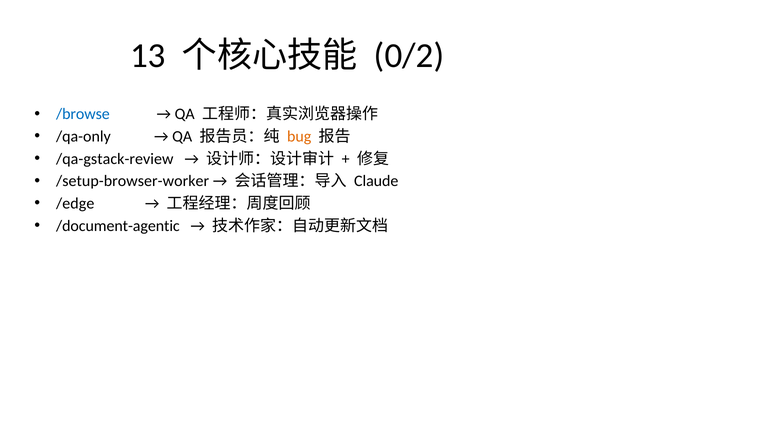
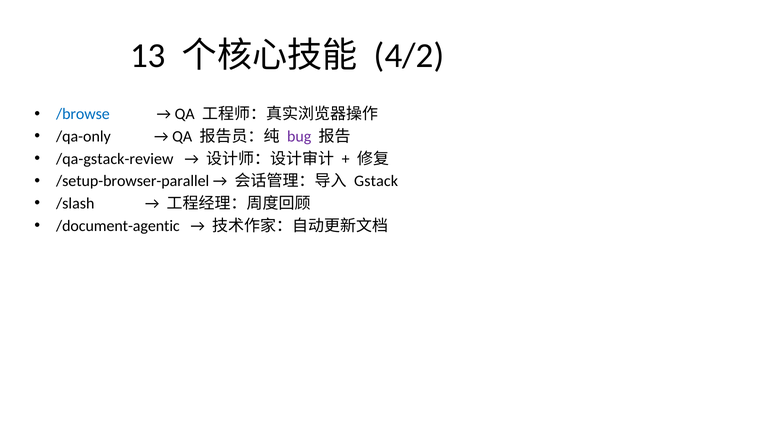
0/2: 0/2 -> 4/2
bug colour: orange -> purple
/setup-browser-worker: /setup-browser-worker -> /setup-browser-parallel
Claude: Claude -> Gstack
/edge: /edge -> /slash
